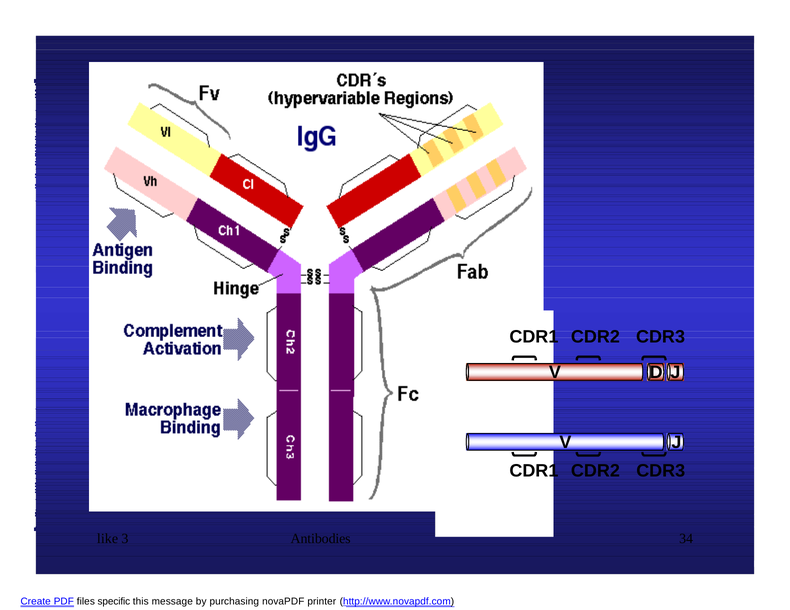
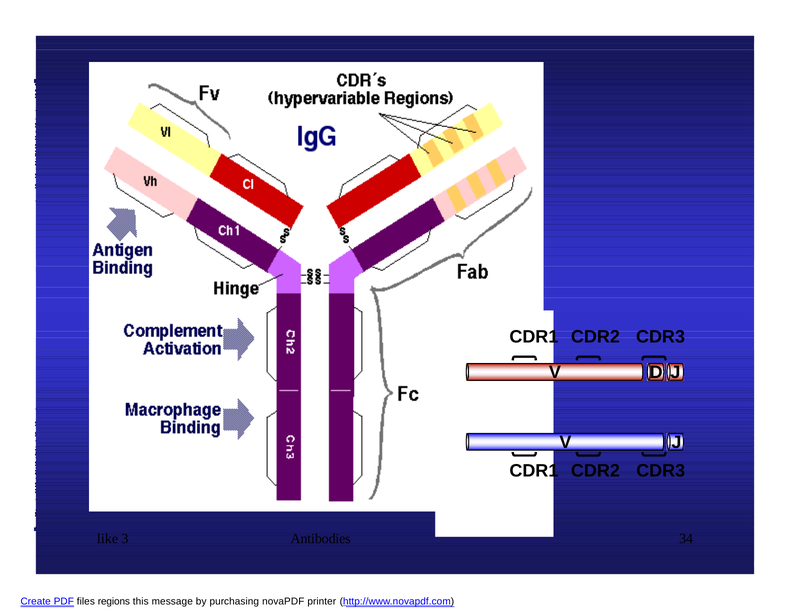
specific: specific -> regions
